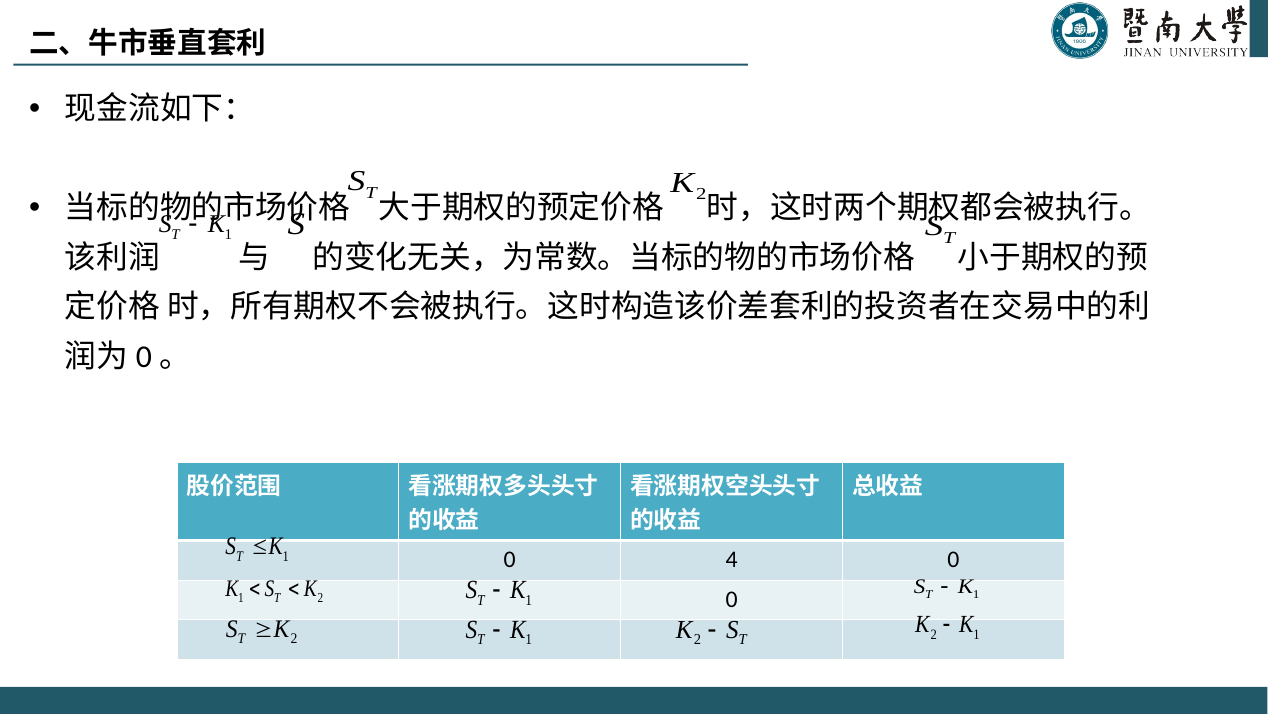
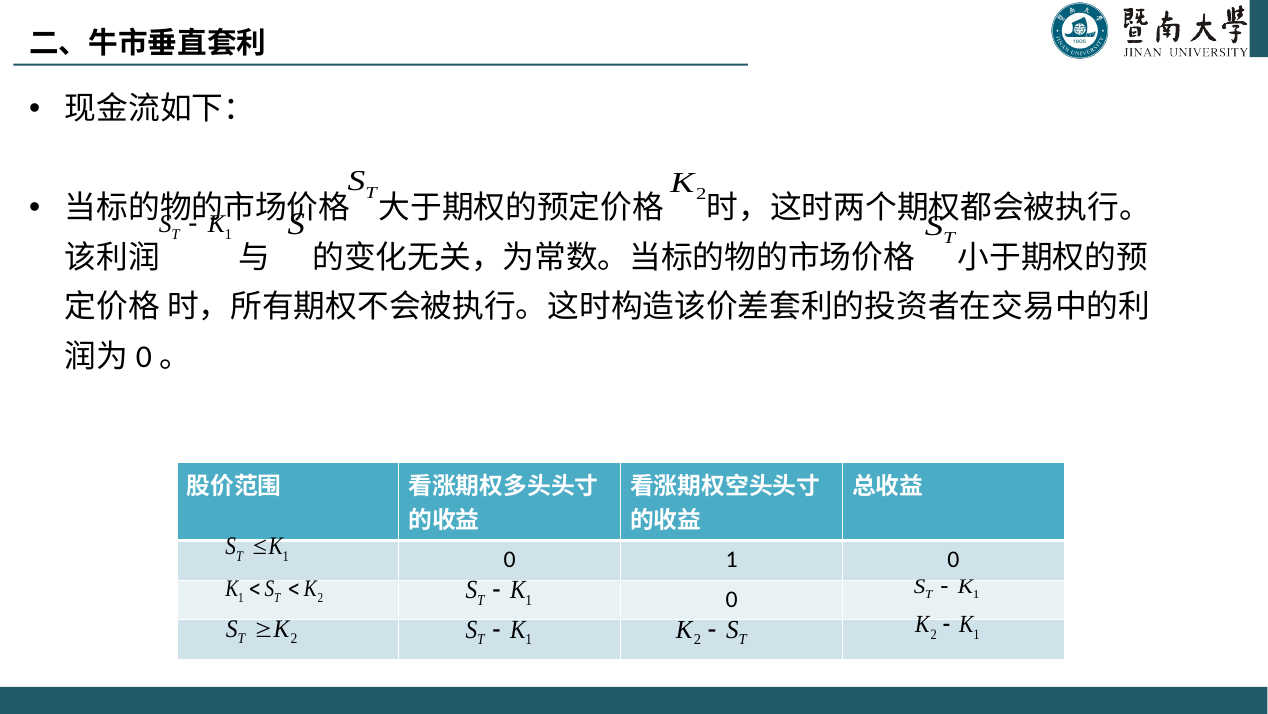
0 4: 4 -> 1
